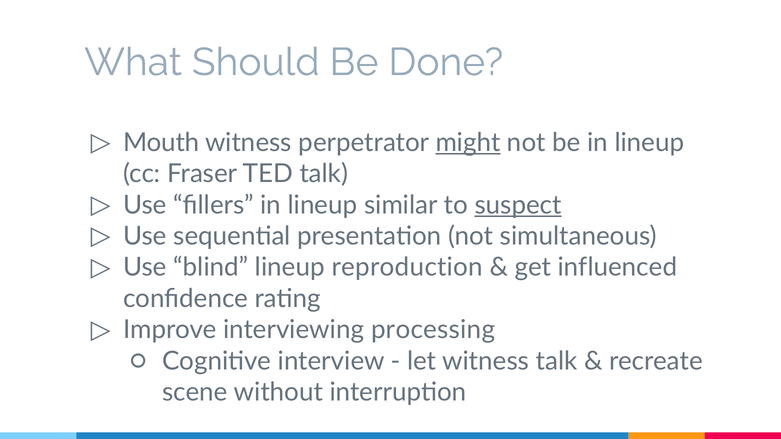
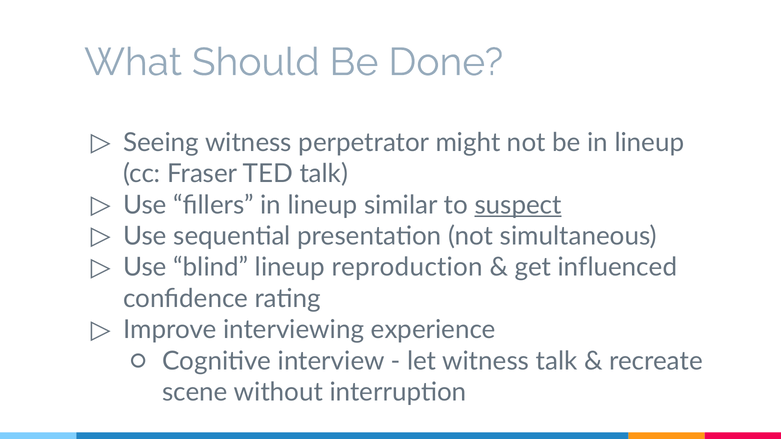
Mouth: Mouth -> Seeing
might underline: present -> none
processing: processing -> experience
